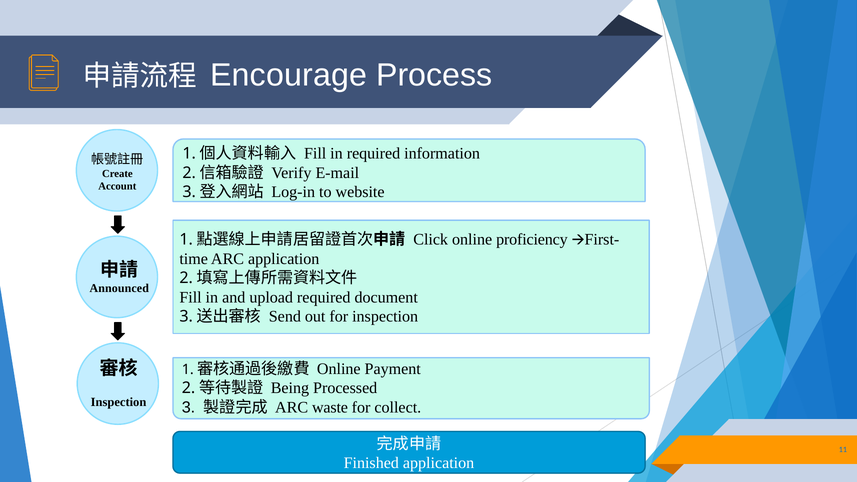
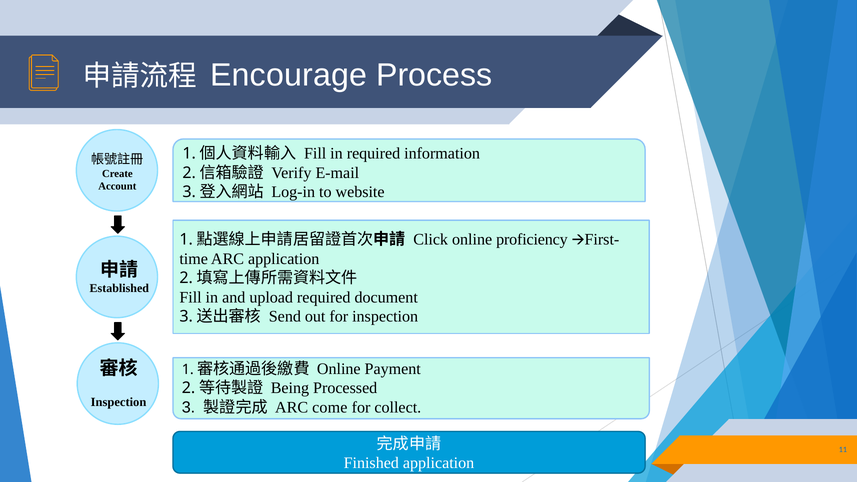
Announced: Announced -> Established
waste: waste -> come
